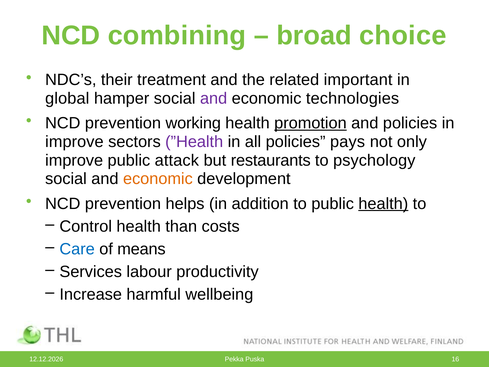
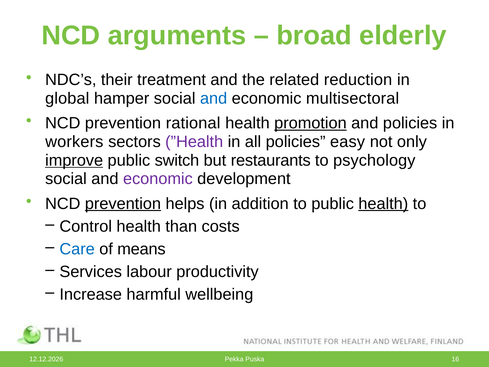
combining: combining -> arguments
choice: choice -> elderly
important: important -> reduction
and at (214, 98) colour: purple -> blue
technologies: technologies -> multisectoral
working: working -> rational
improve at (74, 142): improve -> workers
pays: pays -> easy
improve at (74, 160) underline: none -> present
attack: attack -> switch
economic at (158, 179) colour: orange -> purple
prevention at (123, 203) underline: none -> present
